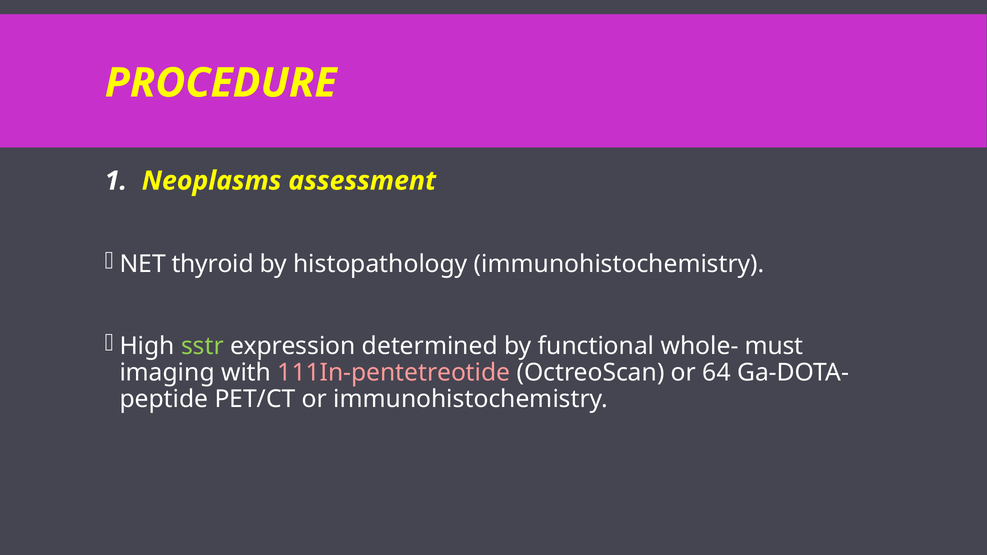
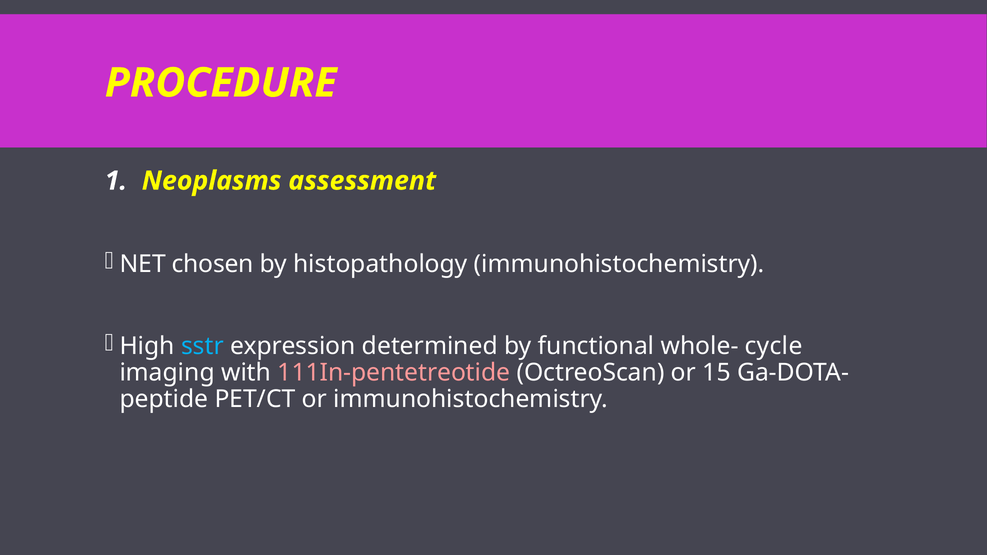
thyroid: thyroid -> chosen
sstr colour: light green -> light blue
must: must -> cycle
64: 64 -> 15
